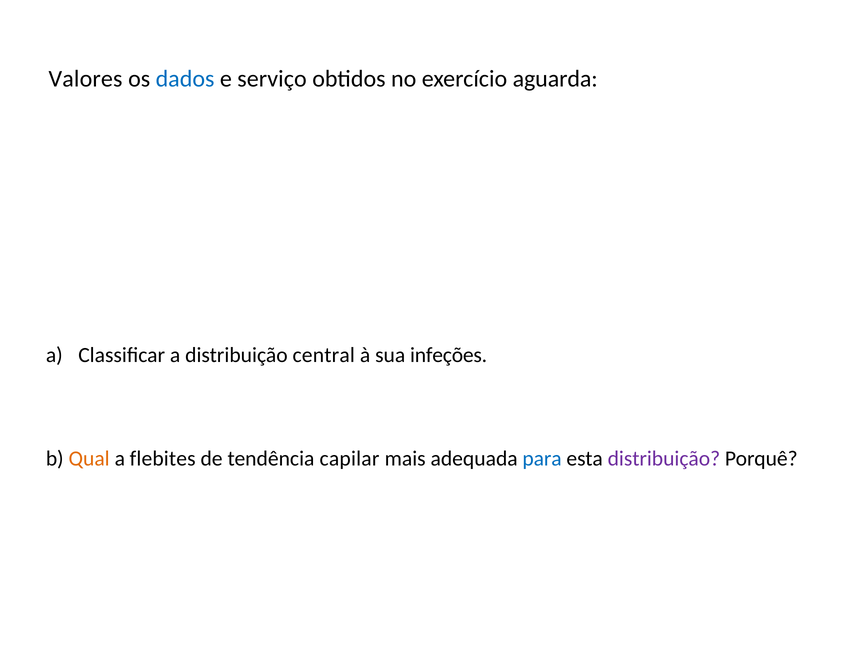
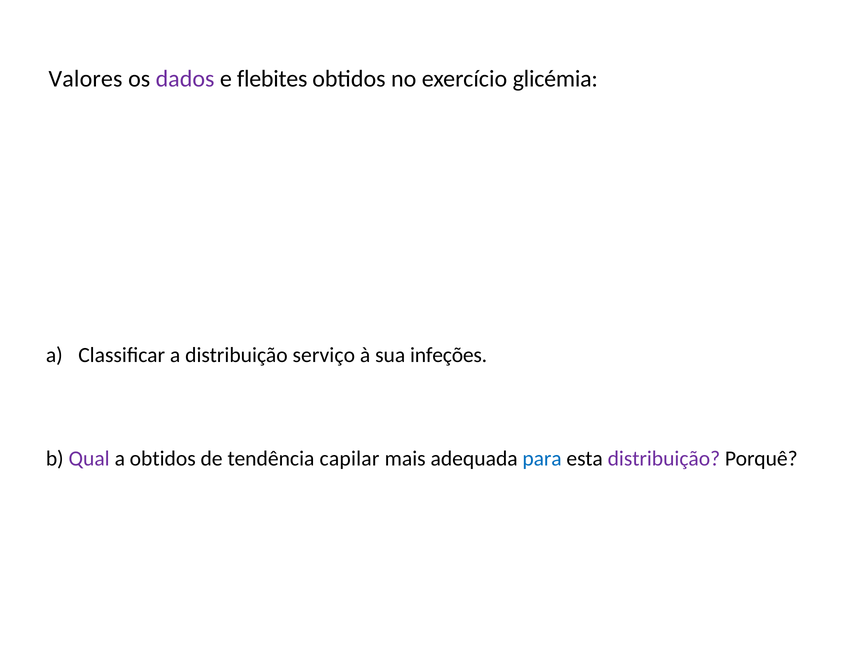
dados colour: blue -> purple
serviço: serviço -> flebites
aguarda: aguarda -> glicémia
central: central -> serviço
Qual colour: orange -> purple
a flebites: flebites -> obtidos
